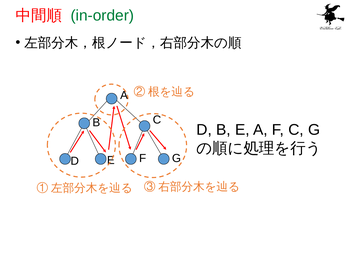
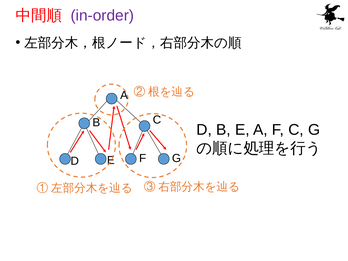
in-order colour: green -> purple
